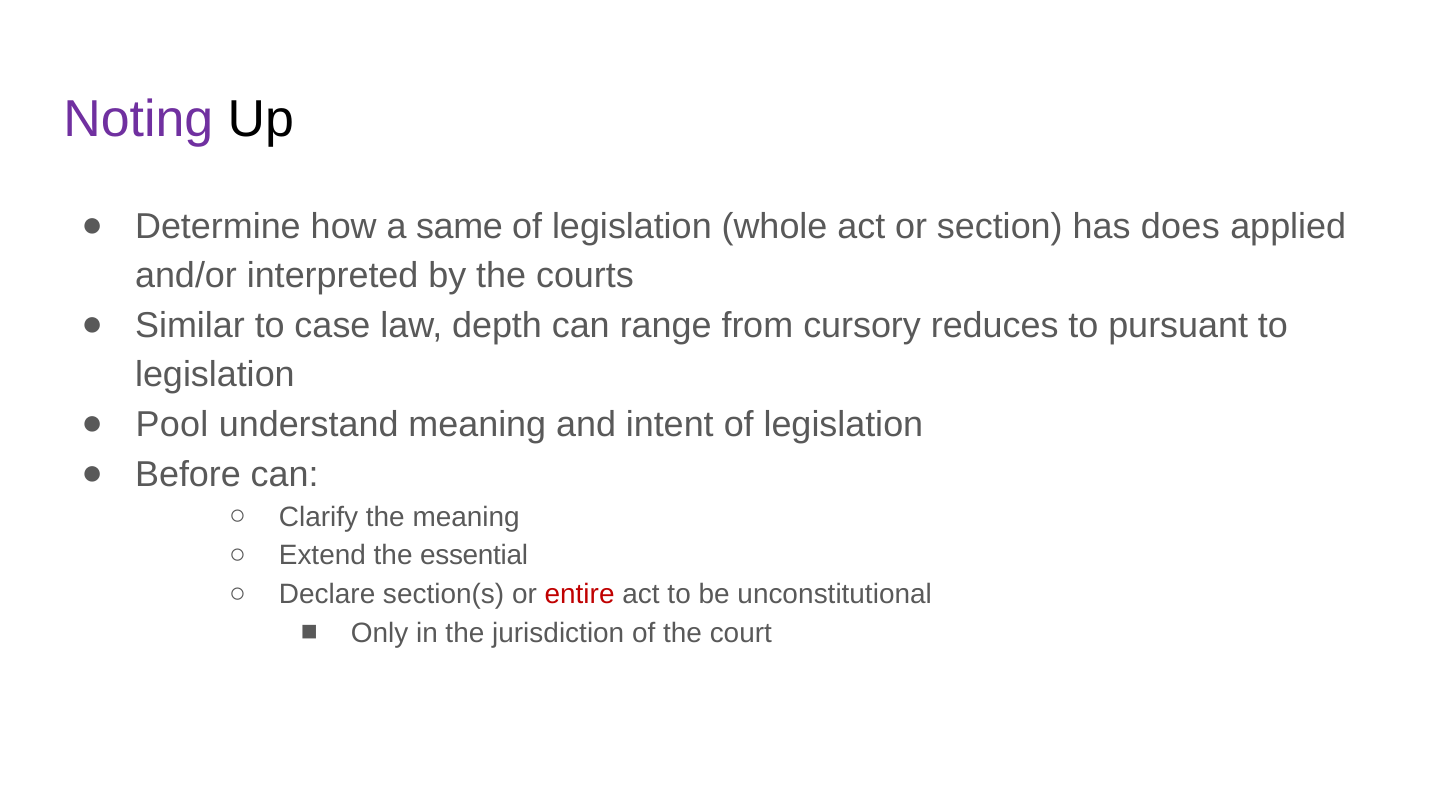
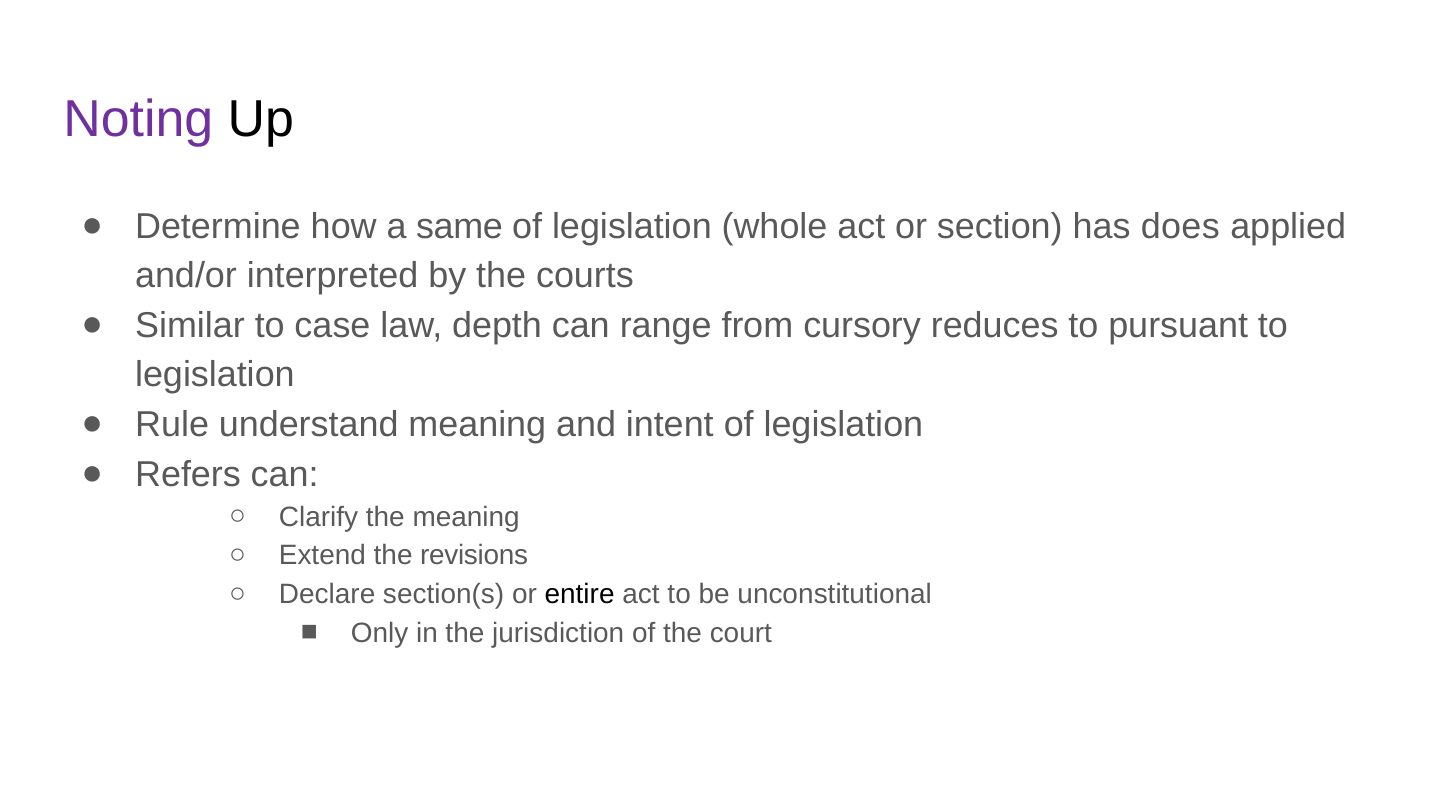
Pool: Pool -> Rule
Before: Before -> Refers
essential: essential -> revisions
entire colour: red -> black
